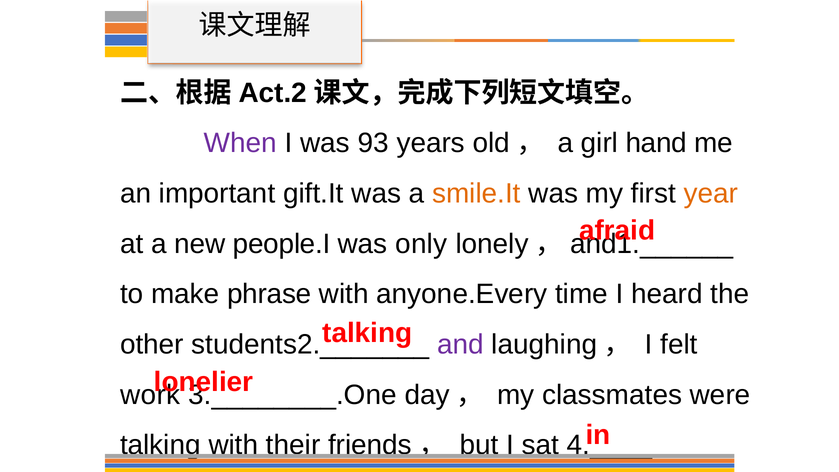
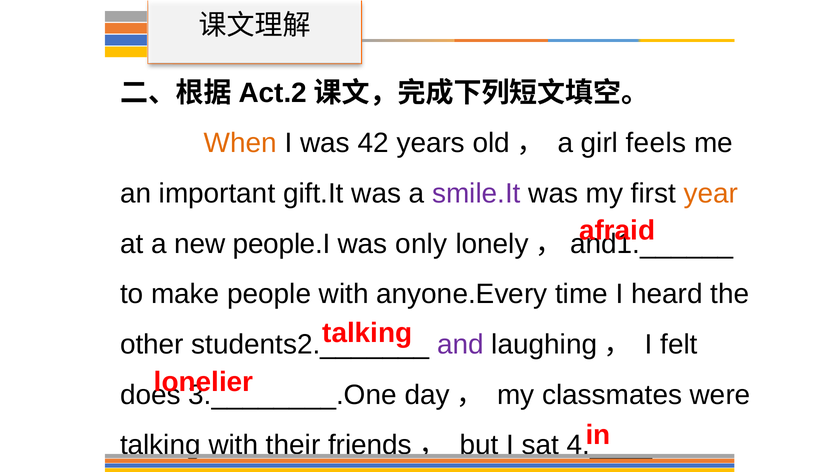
When colour: purple -> orange
93: 93 -> 42
hand: hand -> feels
smile.It colour: orange -> purple
phrase: phrase -> people
work: work -> does
